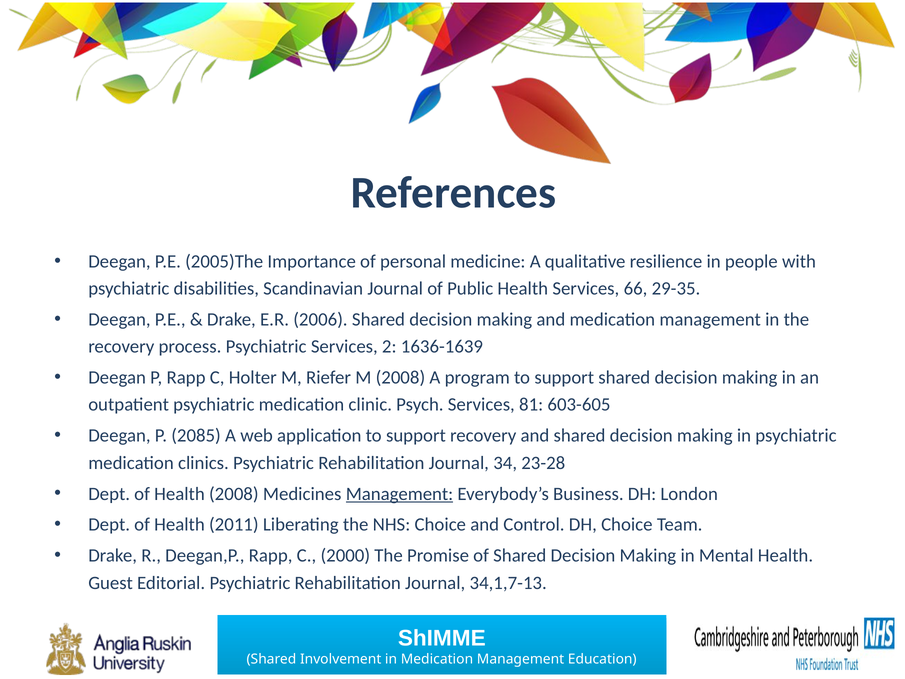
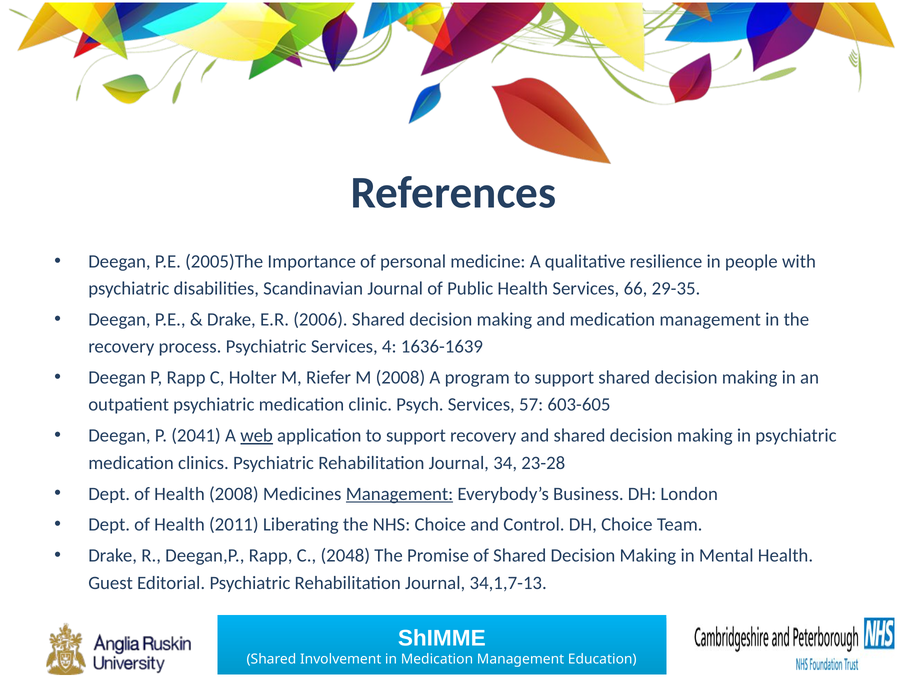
2: 2 -> 4
81: 81 -> 57
2085: 2085 -> 2041
web underline: none -> present
2000: 2000 -> 2048
